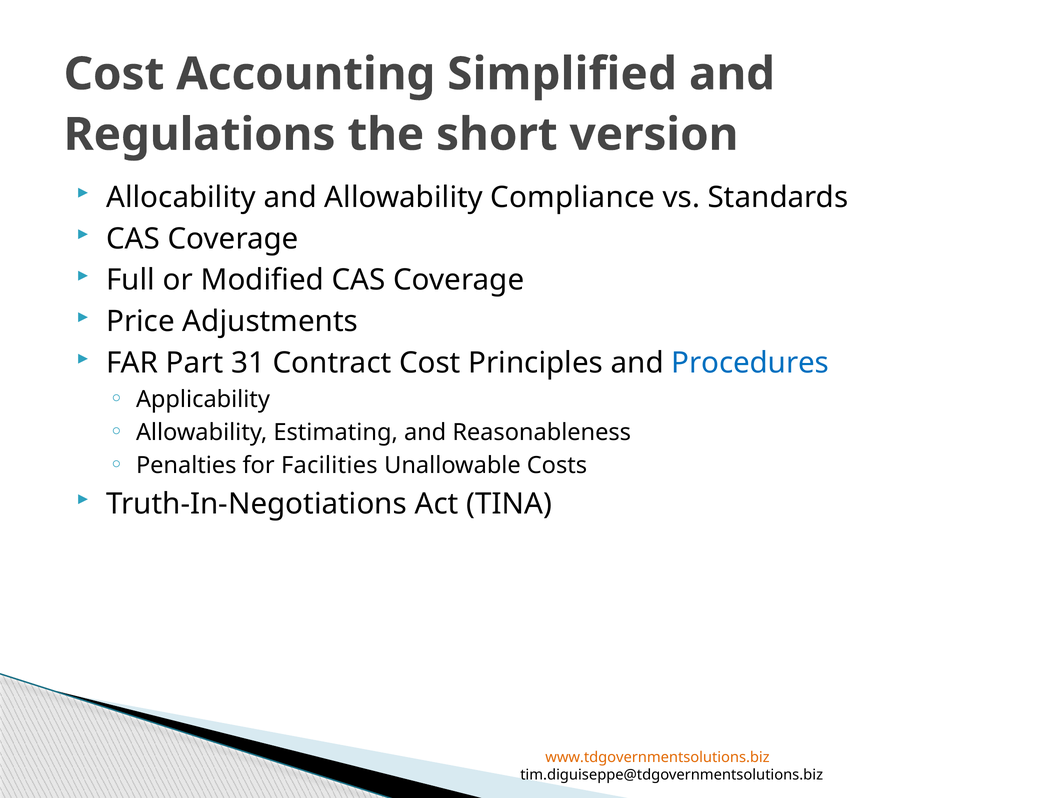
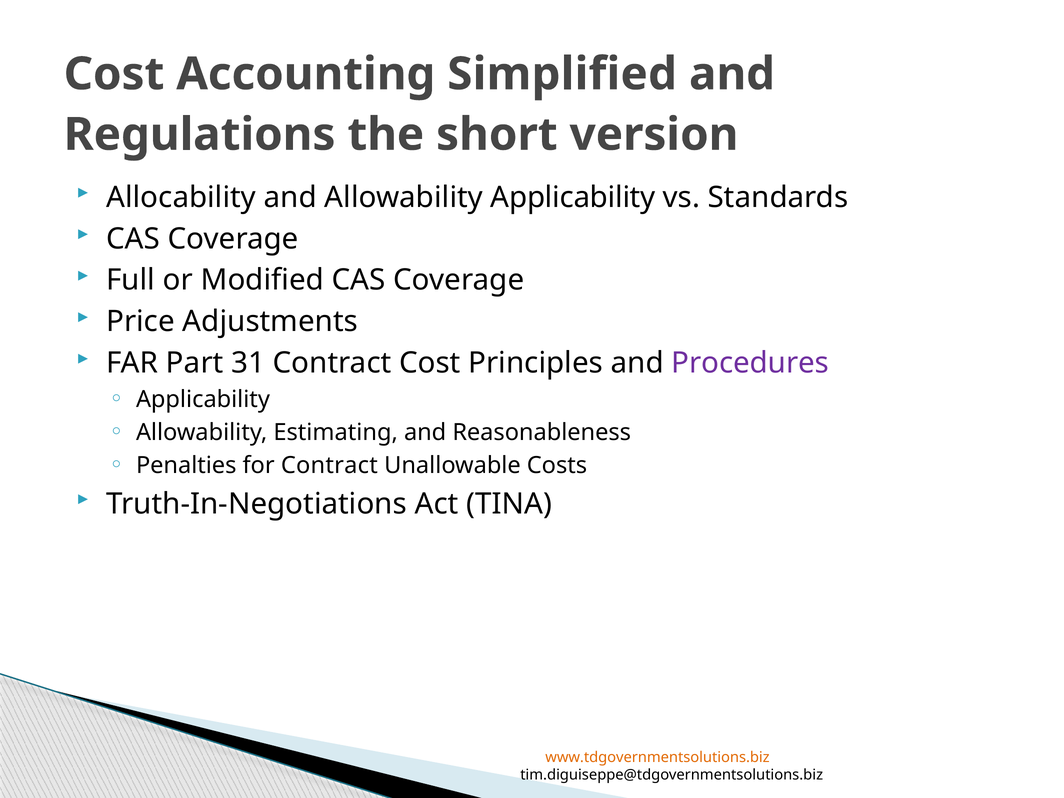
Allowability Compliance: Compliance -> Applicability
Procedures colour: blue -> purple
for Facilities: Facilities -> Contract
